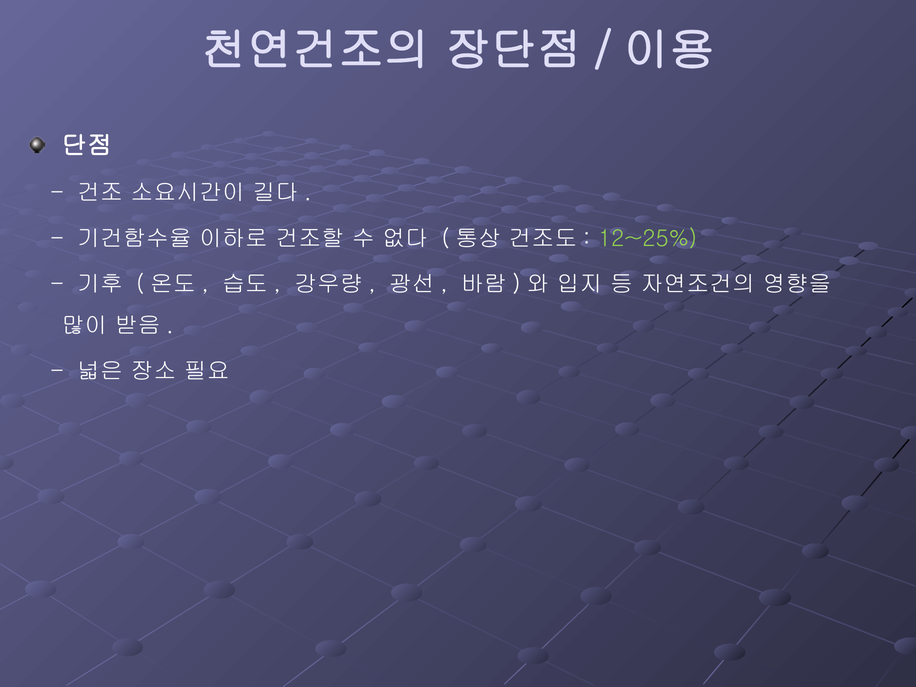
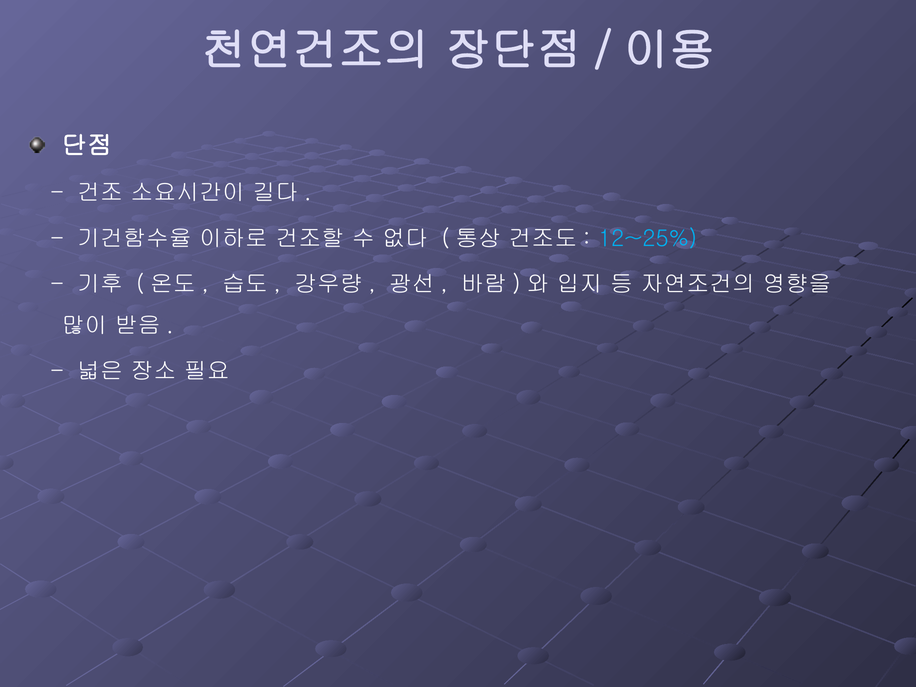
12~25% colour: light green -> light blue
